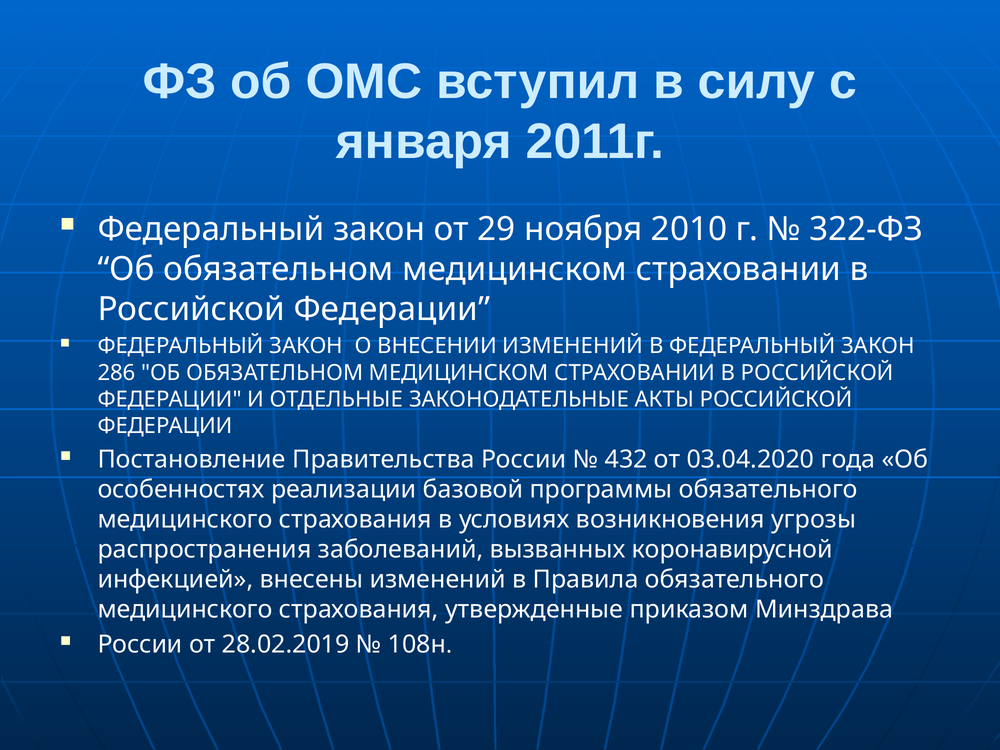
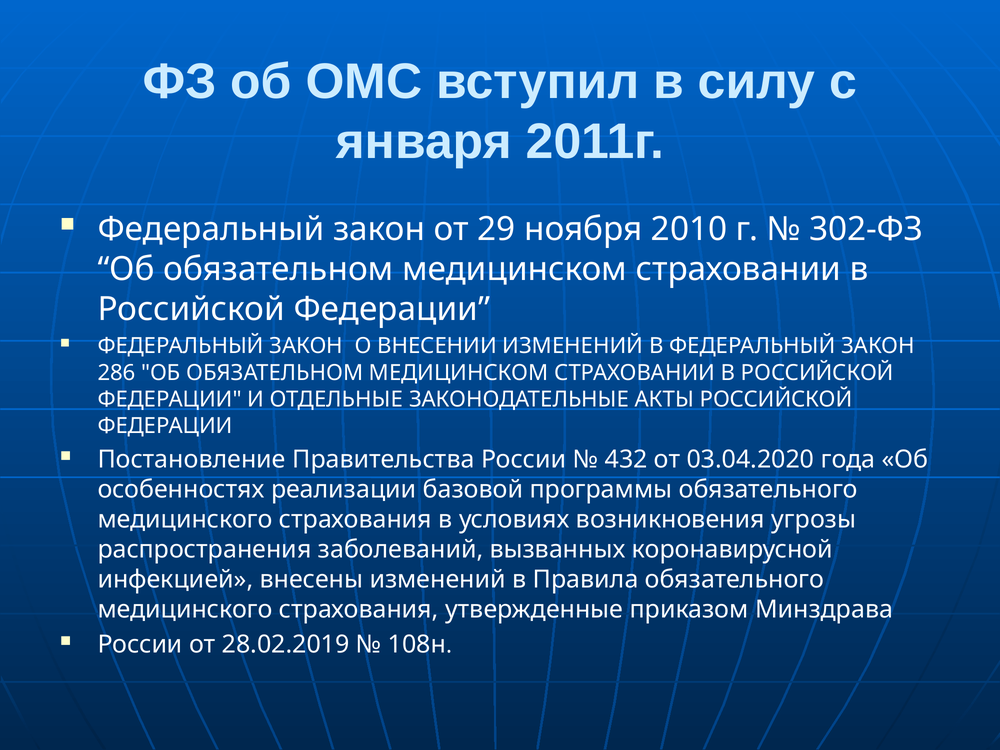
322-ФЗ: 322-ФЗ -> 302-ФЗ
